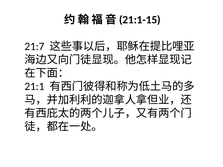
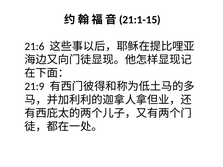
21:7: 21:7 -> 21:6
21:1: 21:1 -> 21:9
